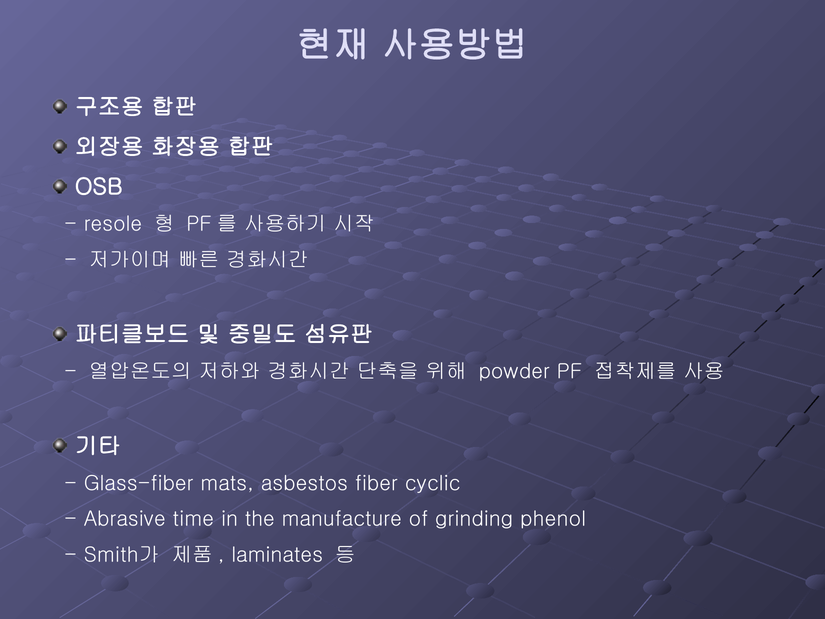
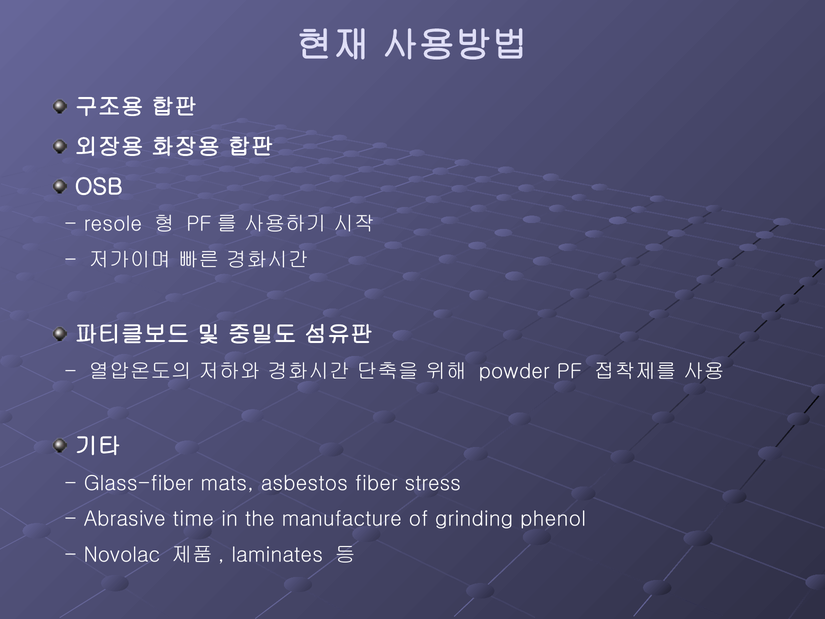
cyclic: cyclic -> stress
Smith가: Smith가 -> Novolac
